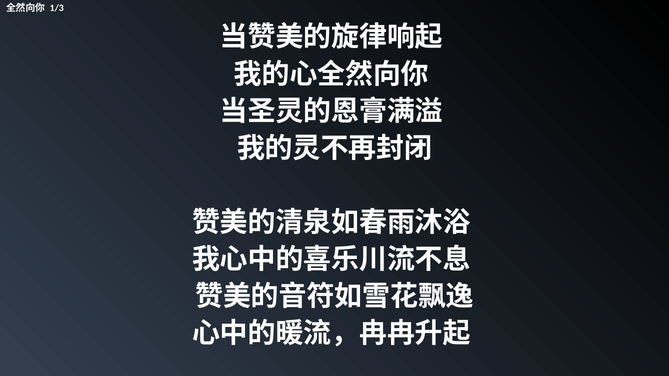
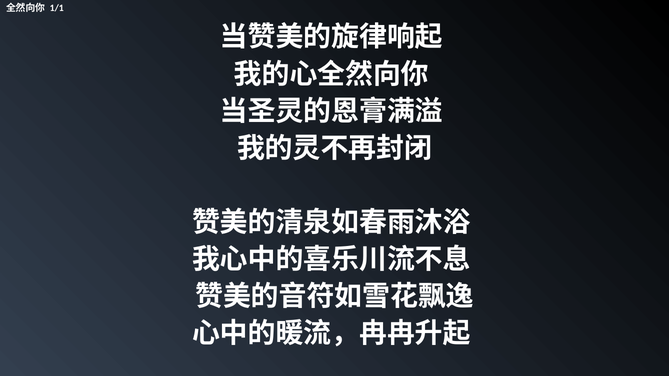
1/3: 1/3 -> 1/1
